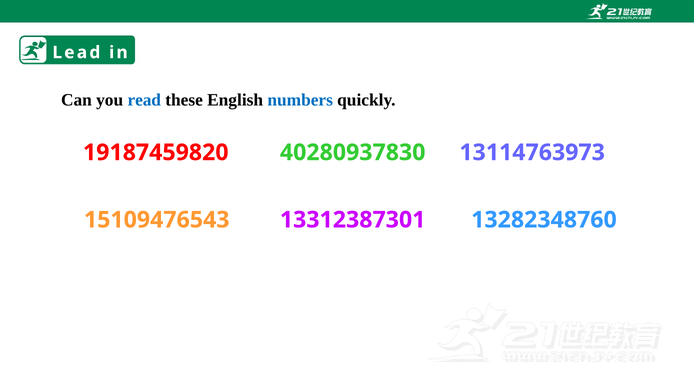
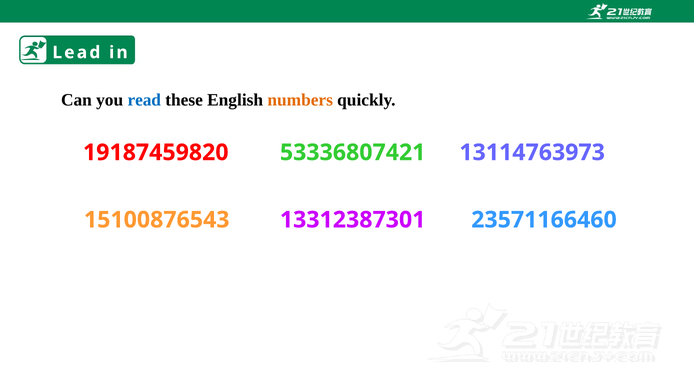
numbers colour: blue -> orange
40280937830: 40280937830 -> 53336807421
15109476543: 15109476543 -> 15100876543
13282348760: 13282348760 -> 23571166460
